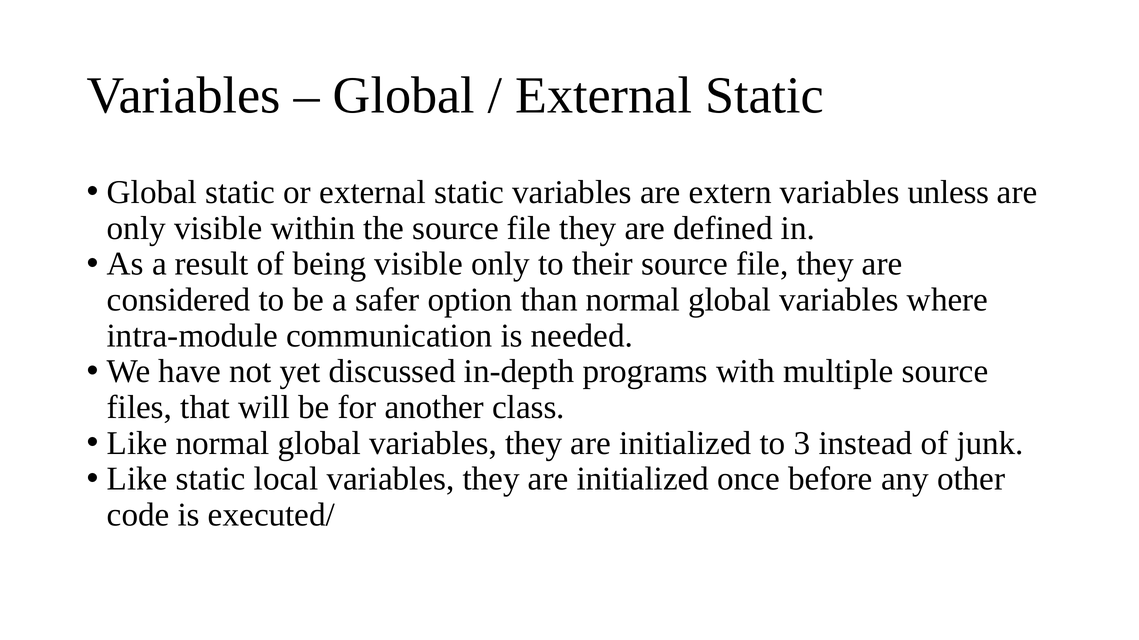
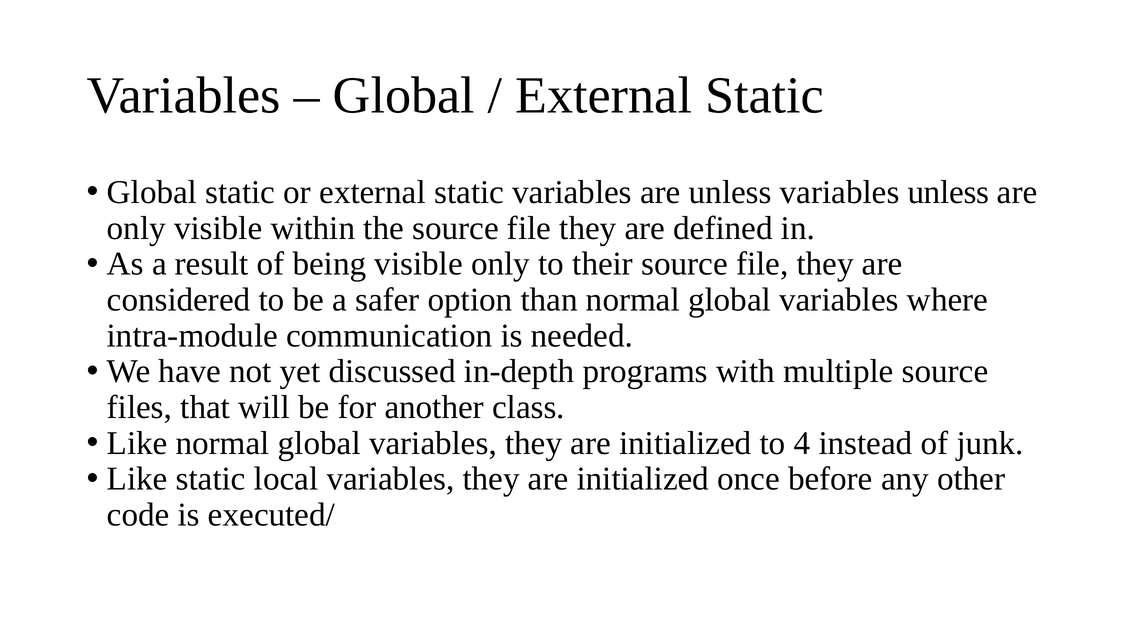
are extern: extern -> unless
3: 3 -> 4
